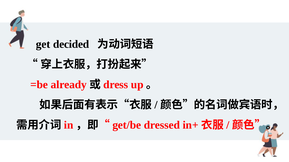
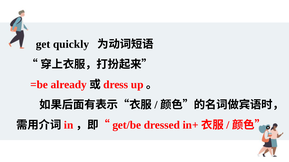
decided: decided -> quickly
